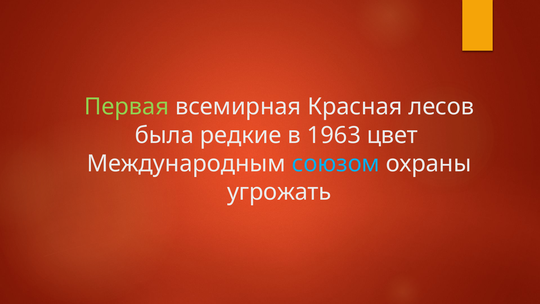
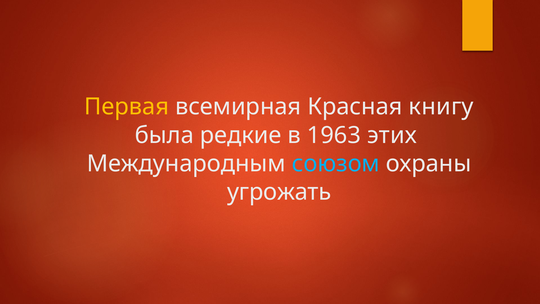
Первая colour: light green -> yellow
лесов: лесов -> книгу
цвет: цвет -> этих
